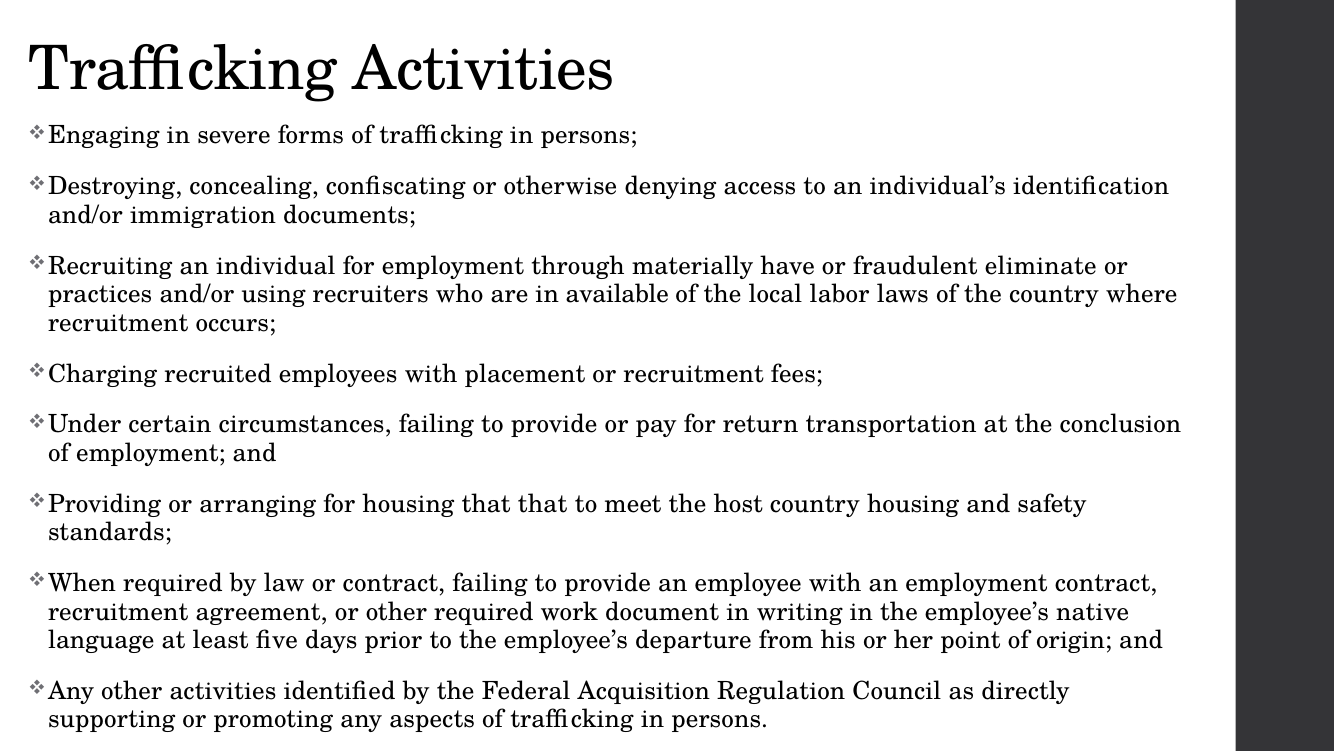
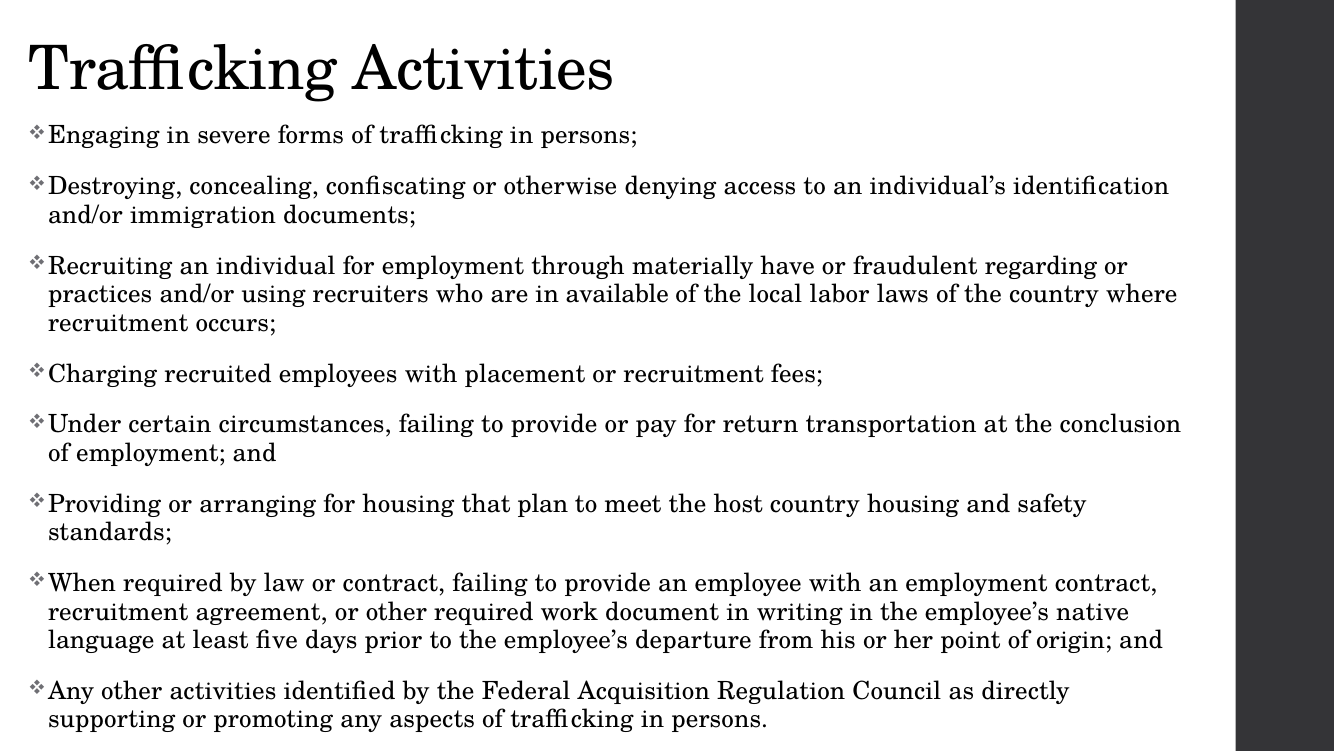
eliminate: eliminate -> regarding
that that: that -> plan
